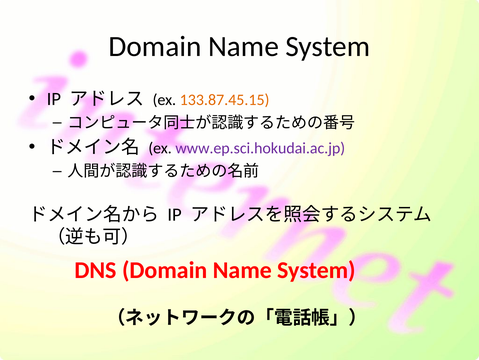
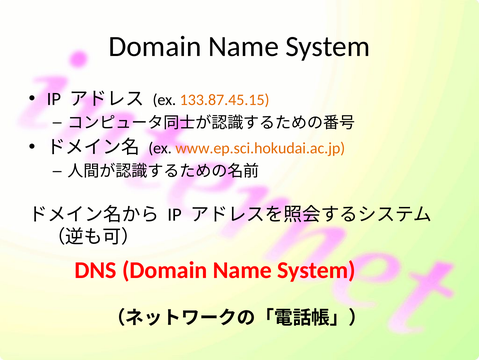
www.ep.sci.hokudai.ac.jp colour: purple -> orange
